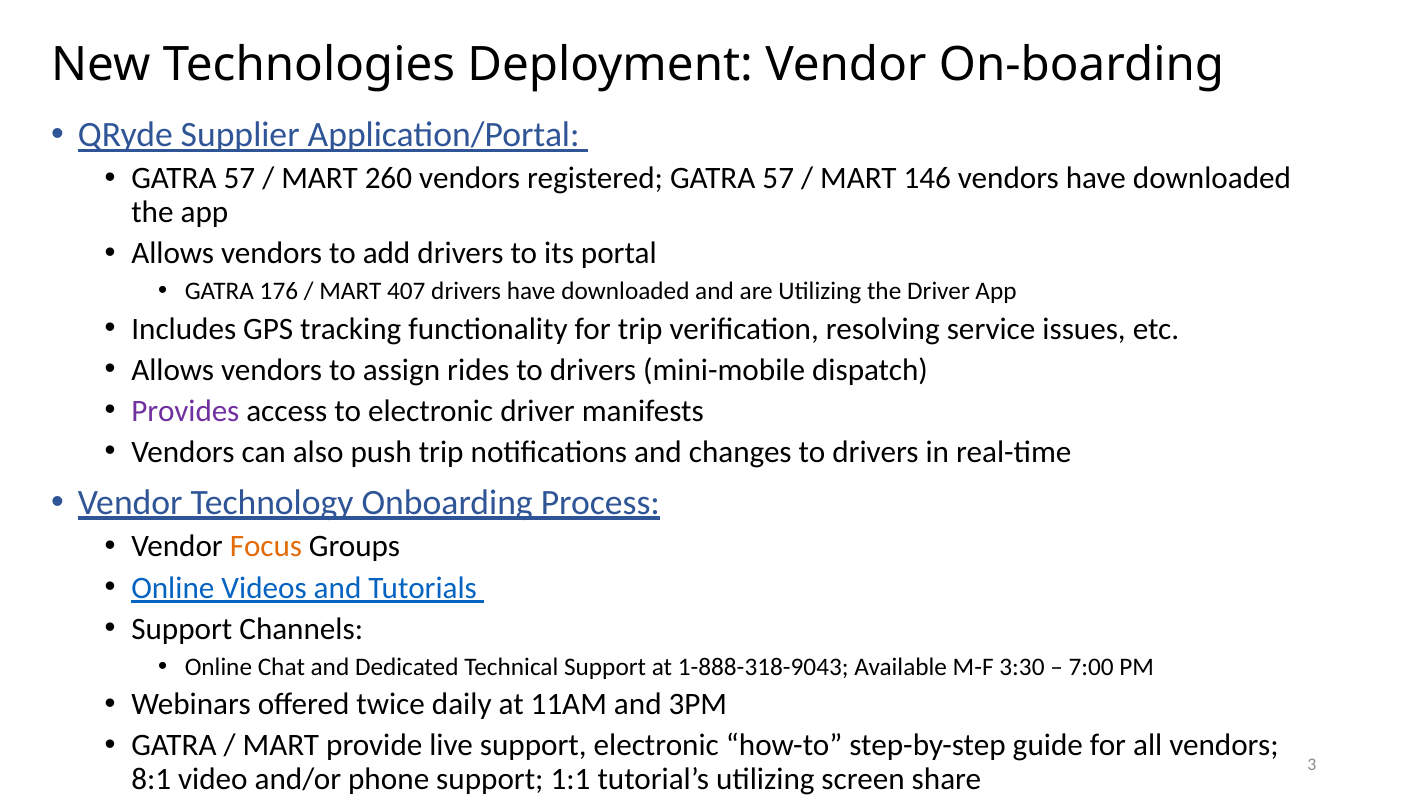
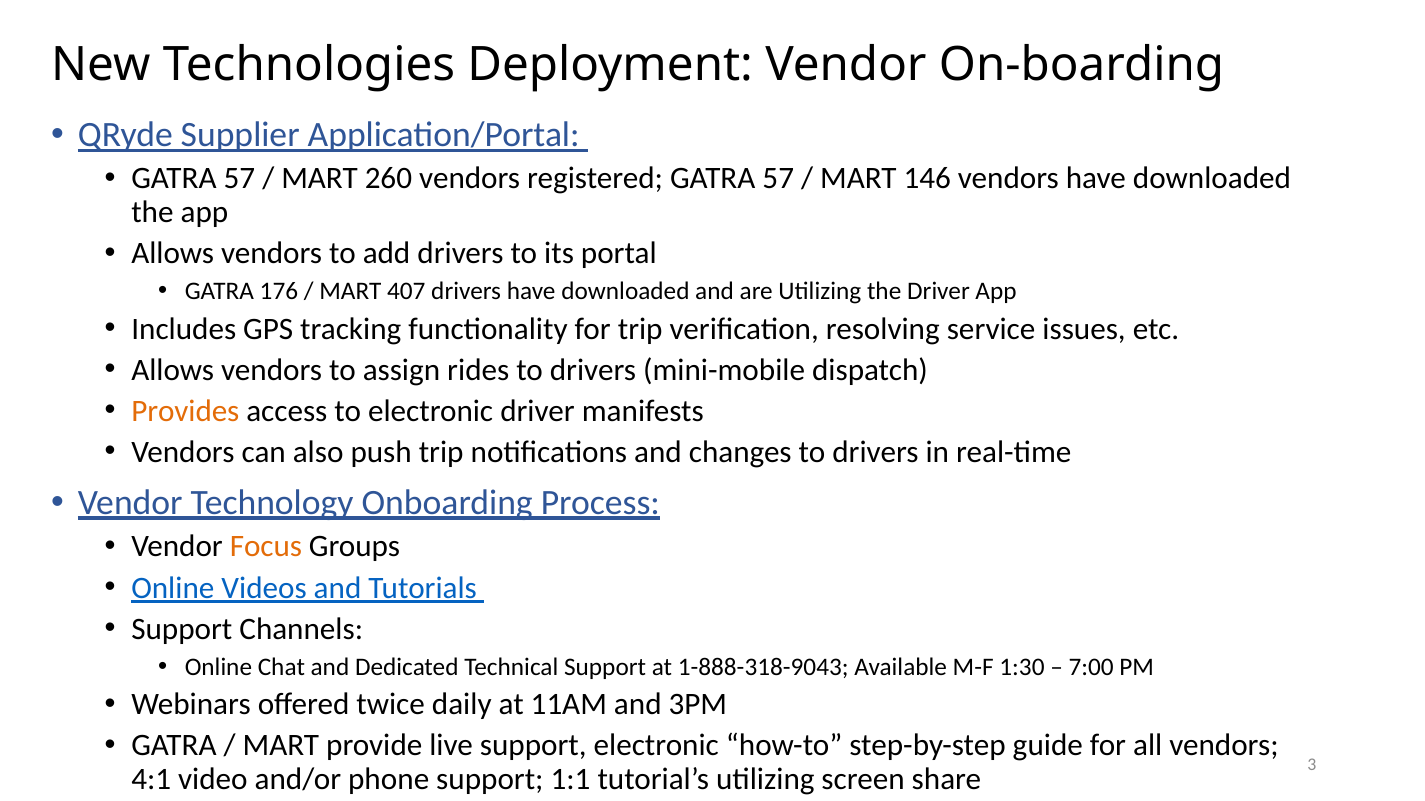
Provides colour: purple -> orange
3:30: 3:30 -> 1:30
8:1: 8:1 -> 4:1
